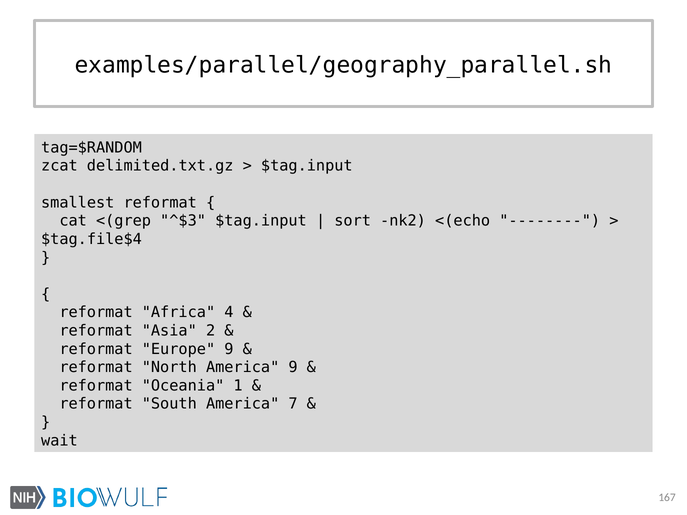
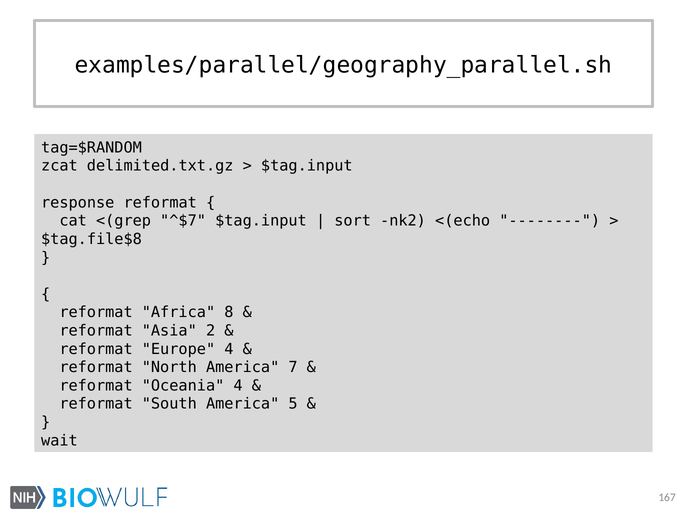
smallest: smallest -> response
^$3: ^$3 -> ^$7
$tag.file$4: $tag.file$4 -> $tag.file$8
4: 4 -> 8
Europe 9: 9 -> 4
America 9: 9 -> 7
Oceania 1: 1 -> 4
7: 7 -> 5
